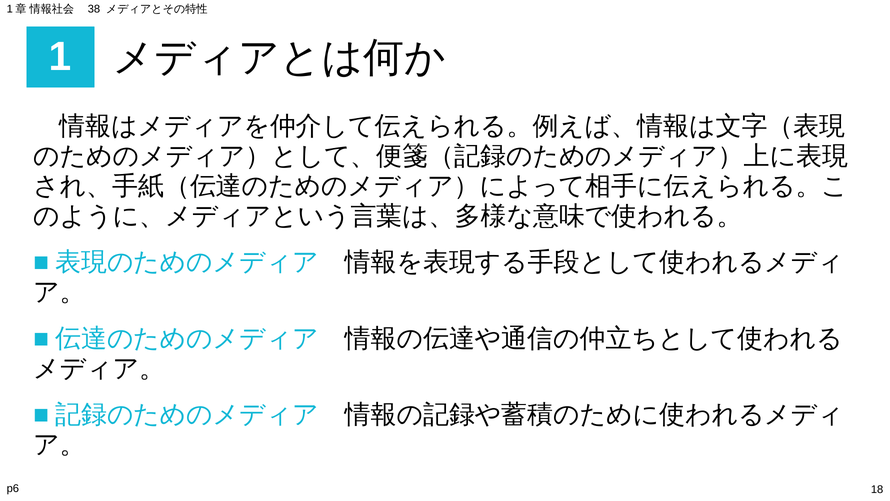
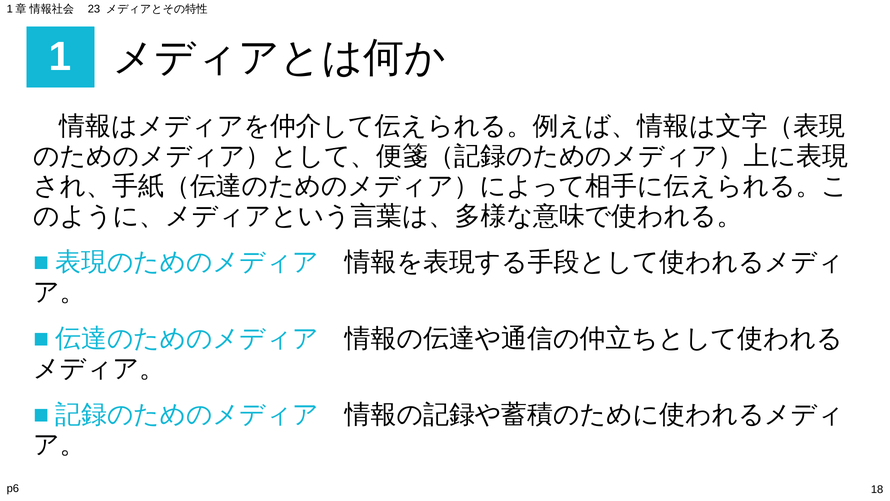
38: 38 -> 23
